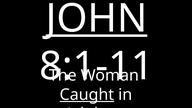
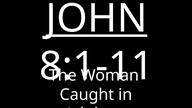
Caught underline: present -> none
